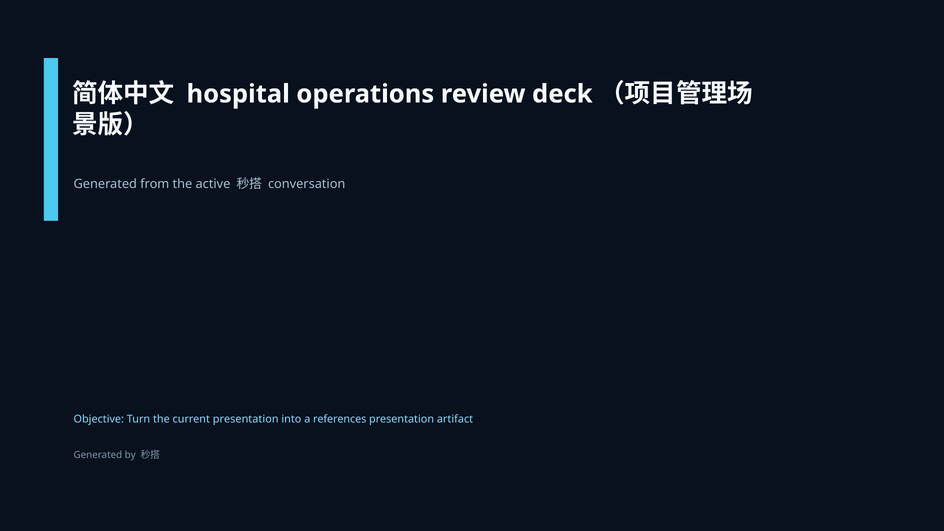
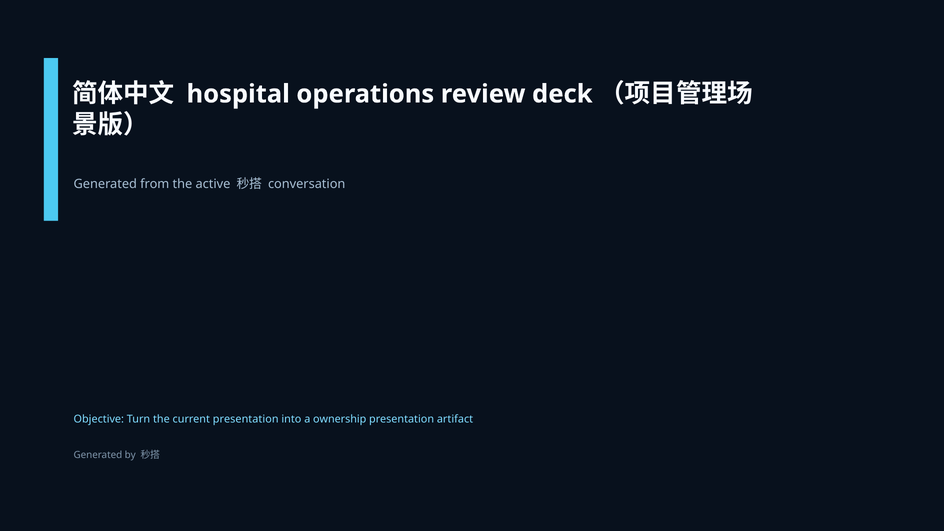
references: references -> ownership
